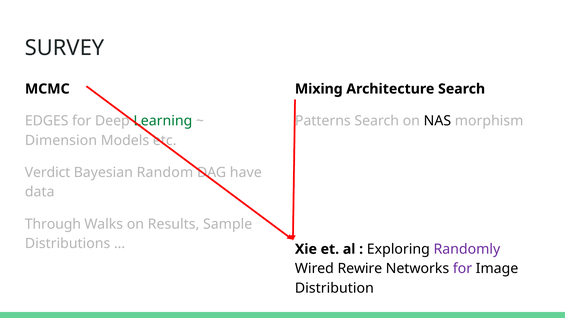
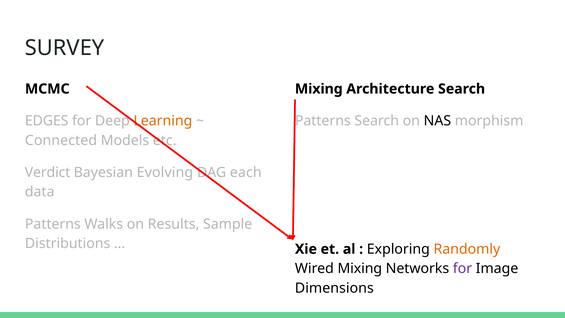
Learning colour: green -> orange
Dimension: Dimension -> Connected
Random: Random -> Evolving
have: have -> each
Through at (53, 224): Through -> Patterns
Randomly colour: purple -> orange
Wired Rewire: Rewire -> Mixing
Distribution: Distribution -> Dimensions
